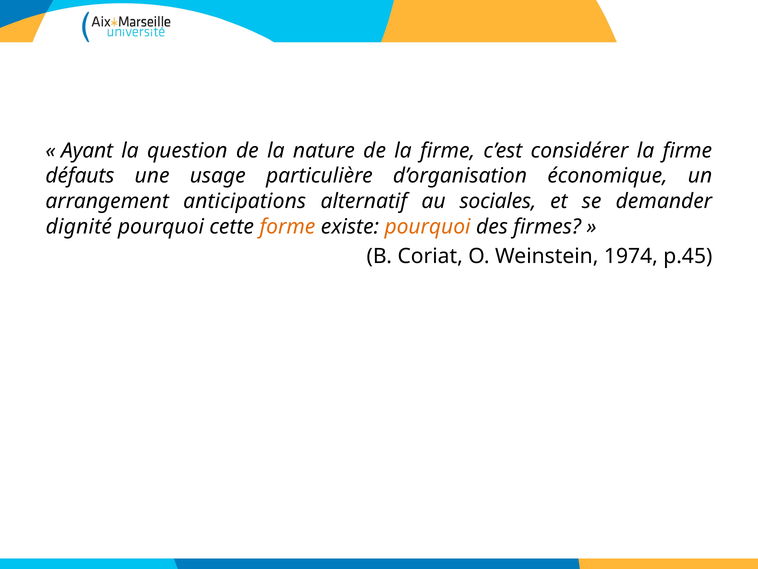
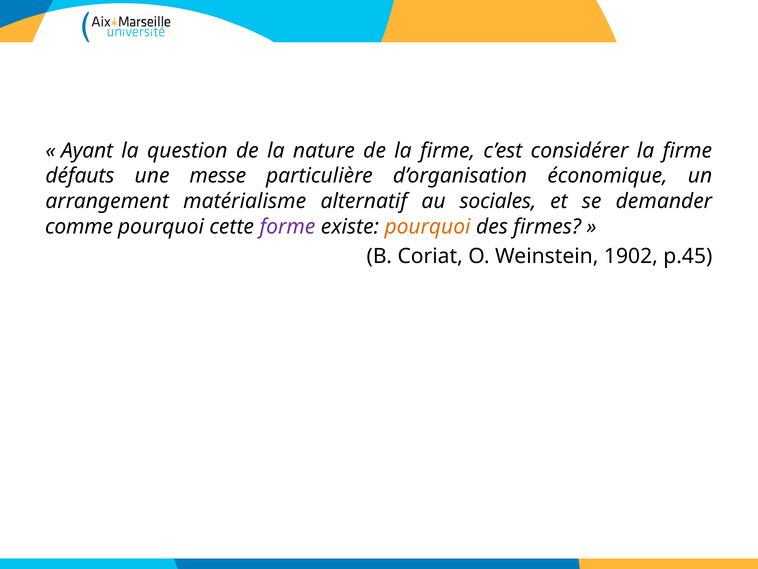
usage: usage -> messe
anticipations: anticipations -> matérialisme
dignité: dignité -> comme
forme colour: orange -> purple
1974: 1974 -> 1902
